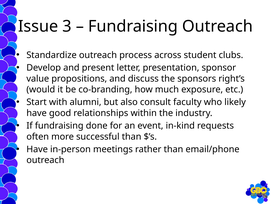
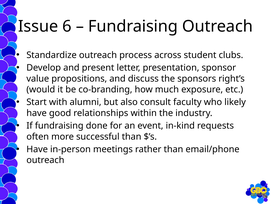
3: 3 -> 6
